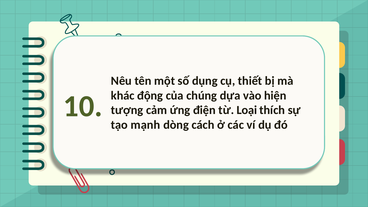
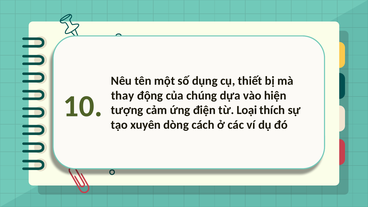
khác: khác -> thay
mạnh: mạnh -> xuyên
